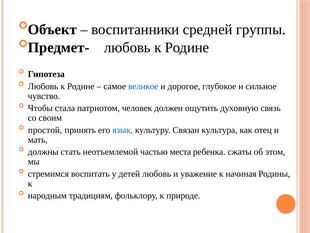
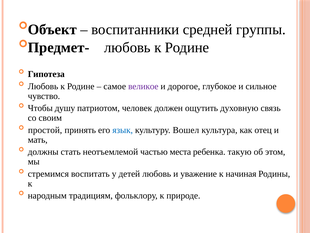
великое colour: blue -> purple
стала: стала -> душу
Связан: Связан -> Вошел
сжаты: сжаты -> такую
